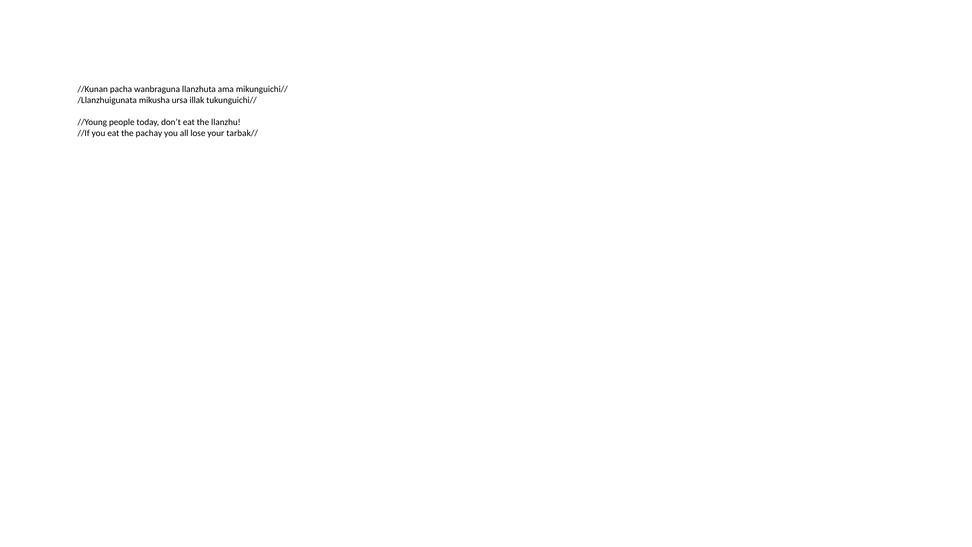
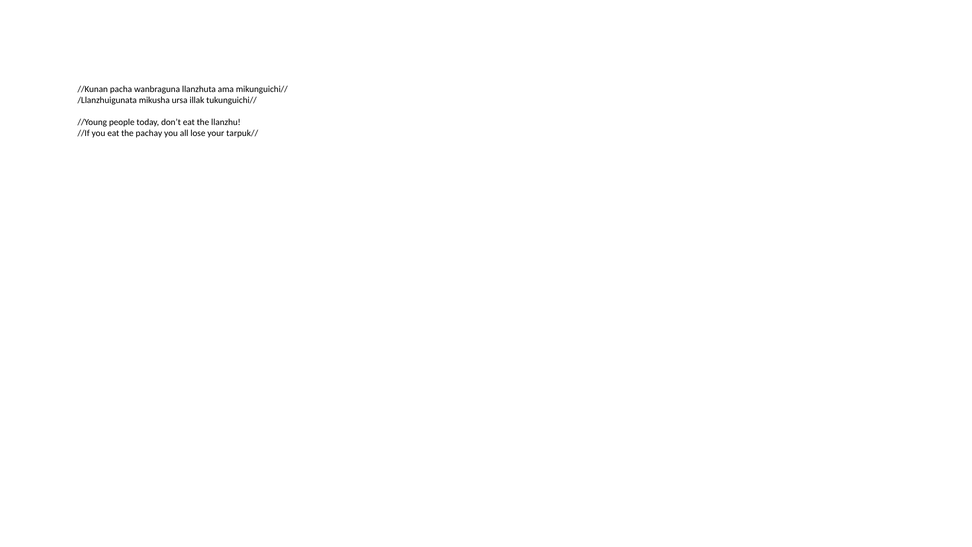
tarbak//: tarbak// -> tarpuk//
